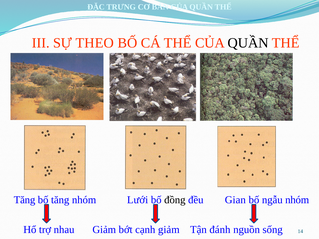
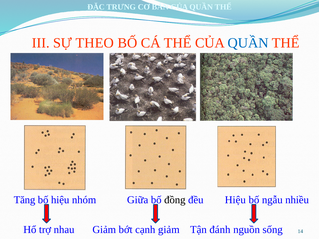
QUẦN at (248, 43) colour: black -> blue
bố tăng: tăng -> hiệu
Lưới: Lưới -> Giữa
đều Gian: Gian -> Hiệu
ngẫu nhóm: nhóm -> nhiều
